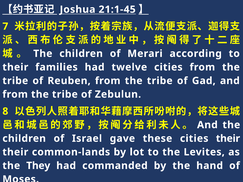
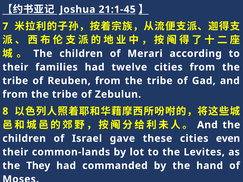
cities their: their -> even
